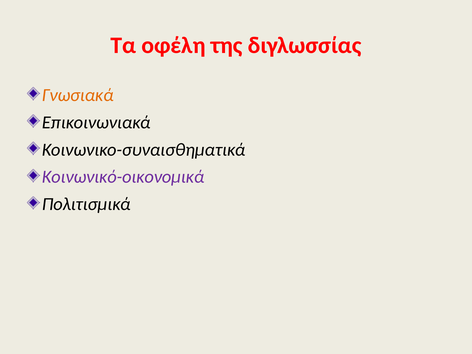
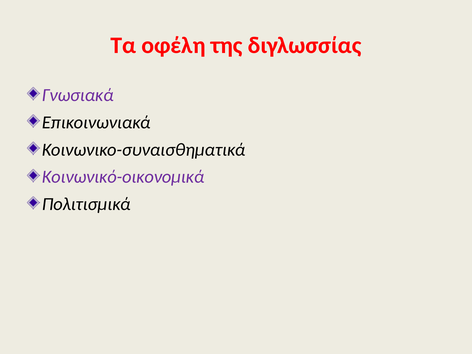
Γνωσιακά colour: orange -> purple
